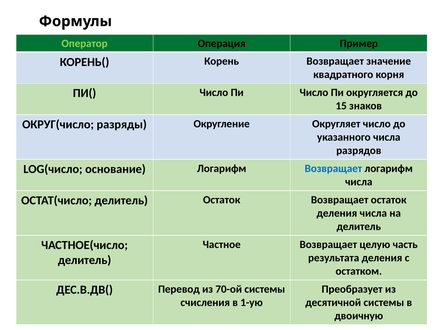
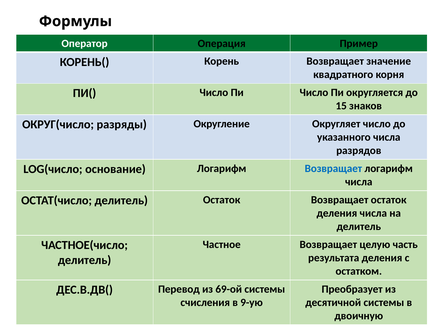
Оператор colour: light green -> white
70-ой: 70-ой -> 69-ой
1-ую: 1-ую -> 9-ую
